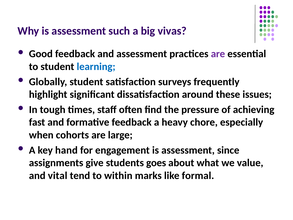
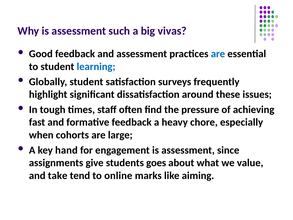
are at (218, 54) colour: purple -> blue
vital: vital -> take
within: within -> online
formal: formal -> aiming
